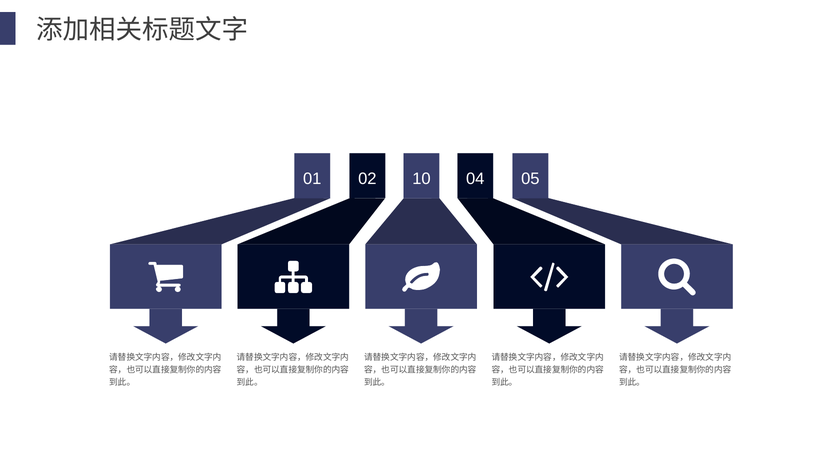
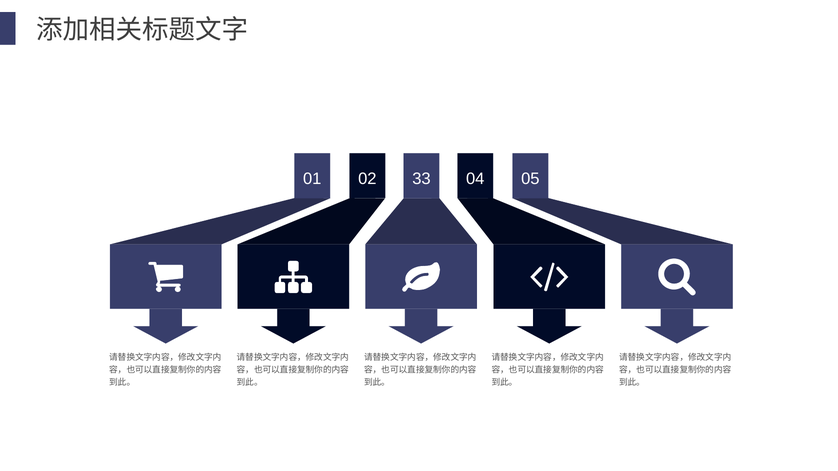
10: 10 -> 33
